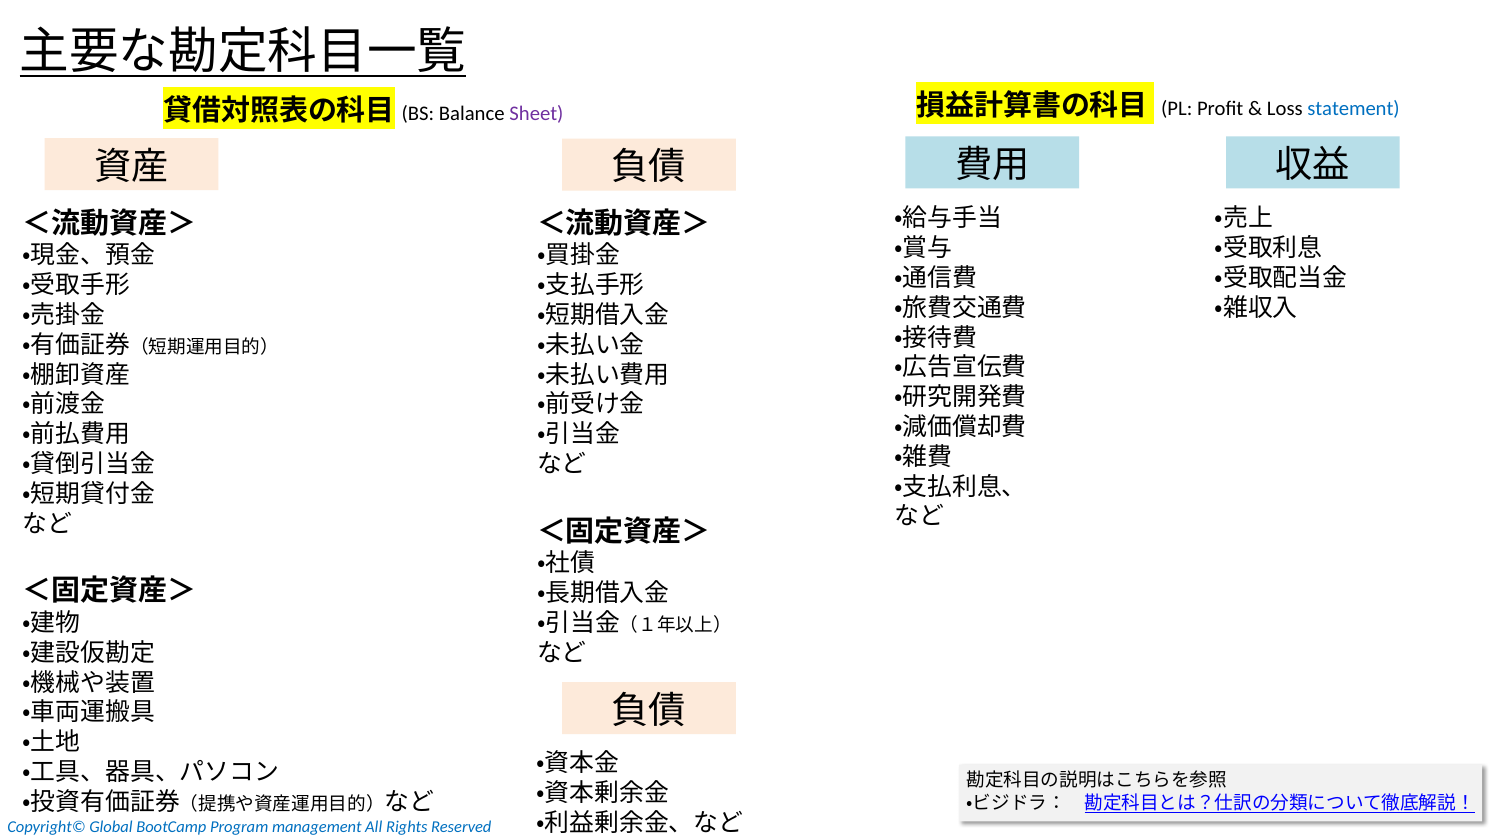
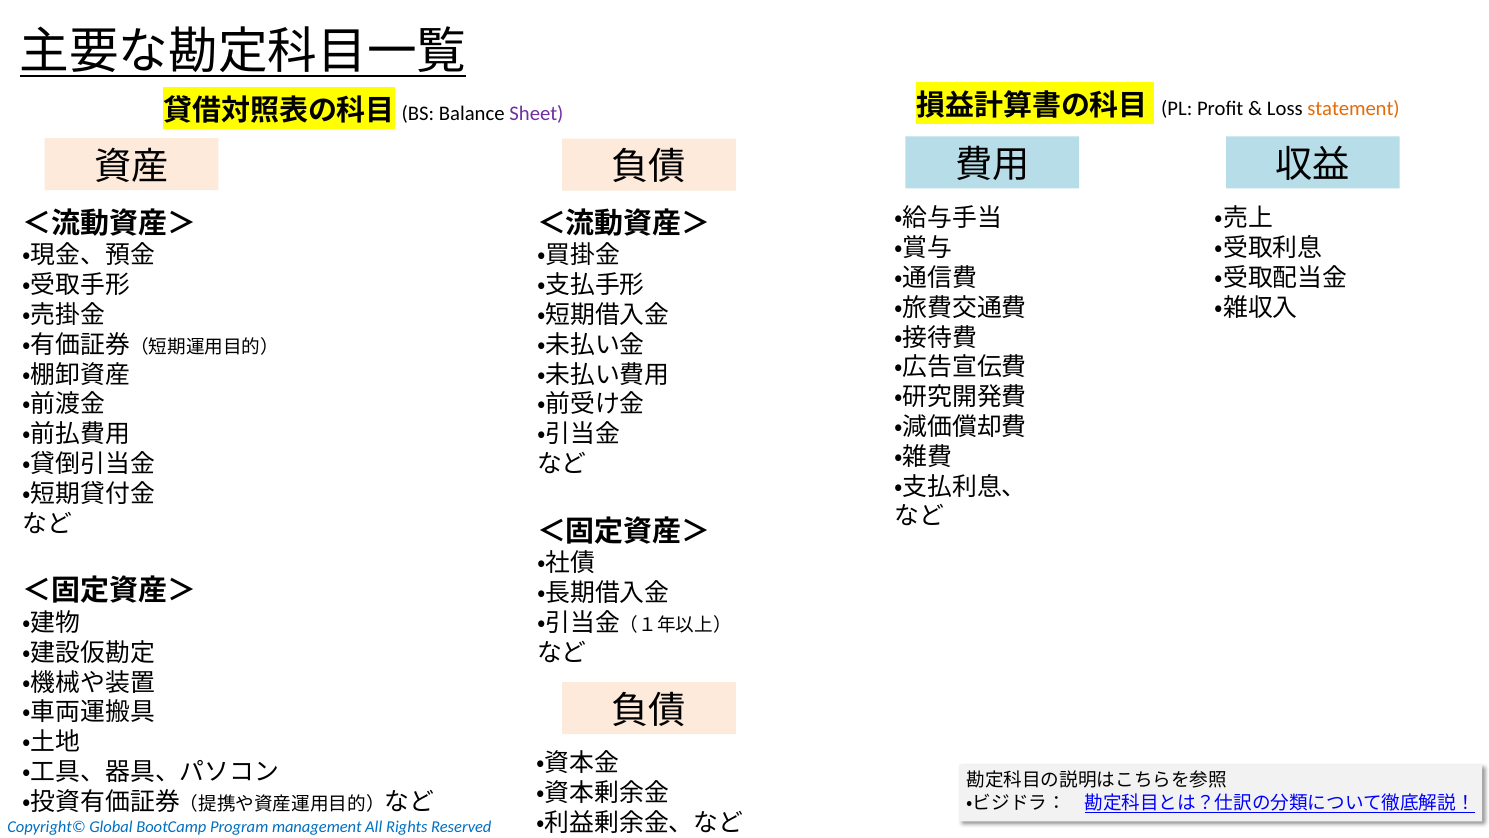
statement colour: blue -> orange
